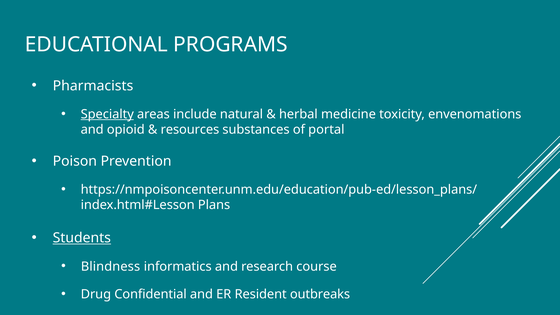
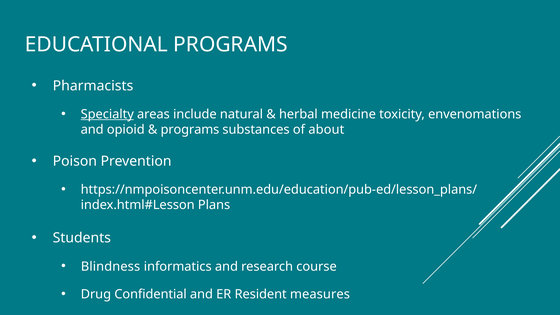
resources at (190, 130): resources -> programs
portal: portal -> about
Students underline: present -> none
outbreaks: outbreaks -> measures
